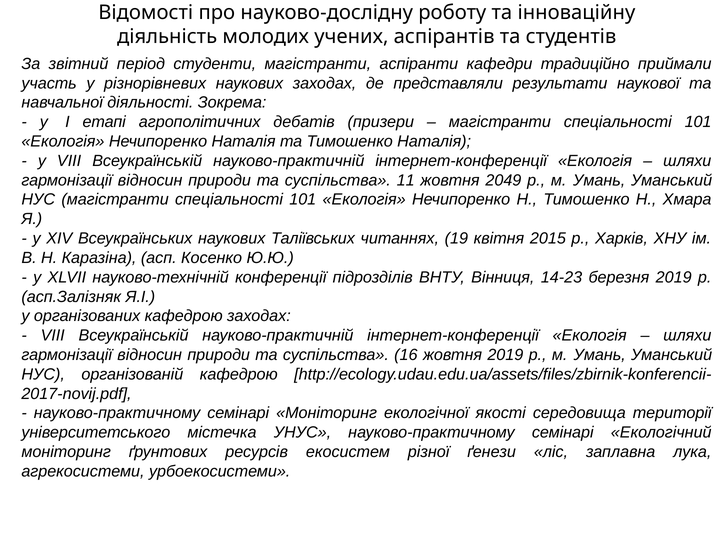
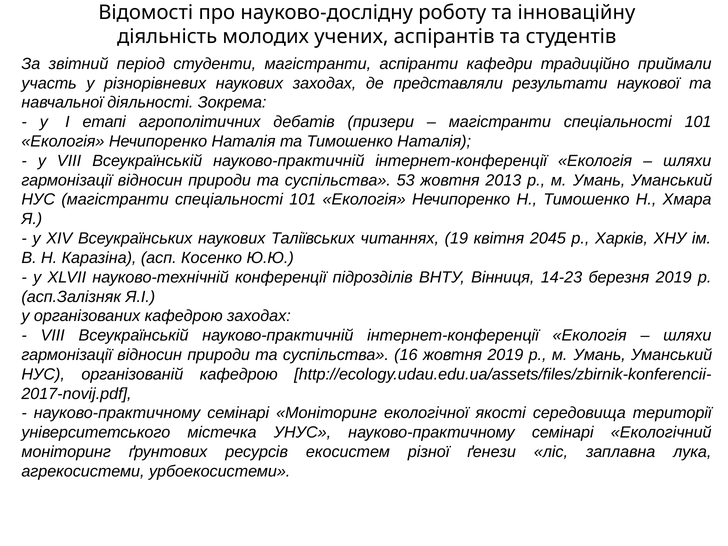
11: 11 -> 53
2049: 2049 -> 2013
2015: 2015 -> 2045
